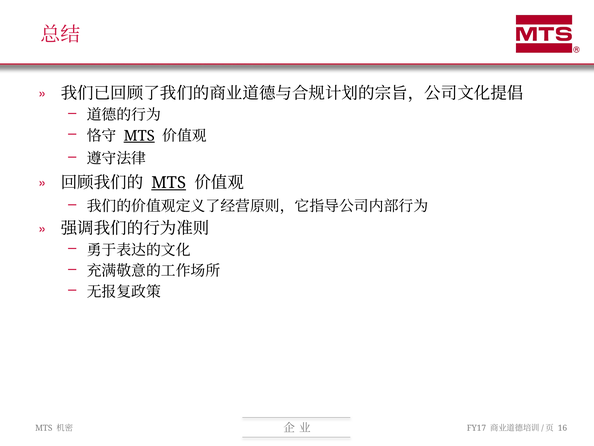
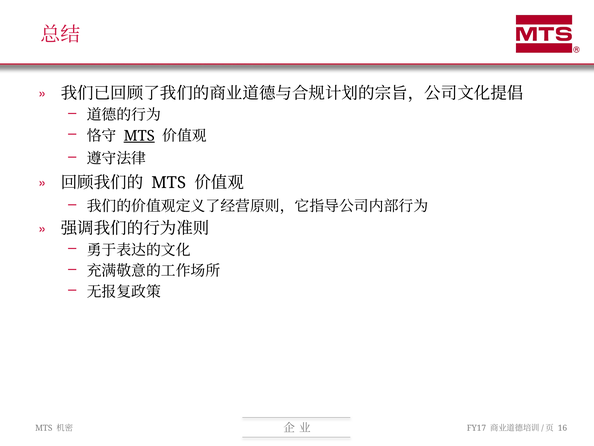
MTS at (169, 182) underline: present -> none
